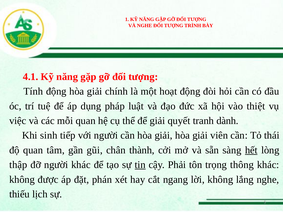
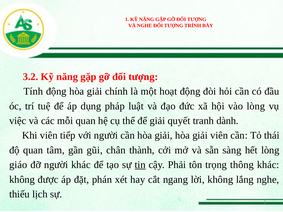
4.1: 4.1 -> 3.2
vào thiệt: thiệt -> lòng
Khi sinh: sinh -> viên
hết underline: present -> none
thập: thập -> giáo
